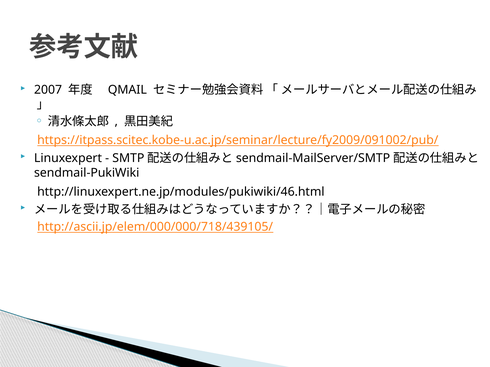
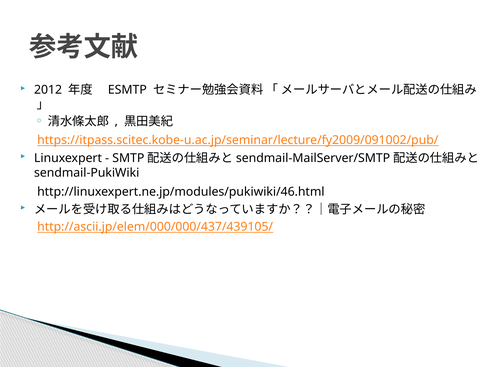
2007: 2007 -> 2012
QMAIL: QMAIL -> ESMTP
http://ascii.jp/elem/000/000/718/439105/: http://ascii.jp/elem/000/000/718/439105/ -> http://ascii.jp/elem/000/000/437/439105/
